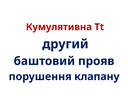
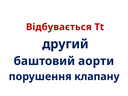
Кумулятивна: Кумулятивна -> Відбувається
прояв: прояв -> аорти
